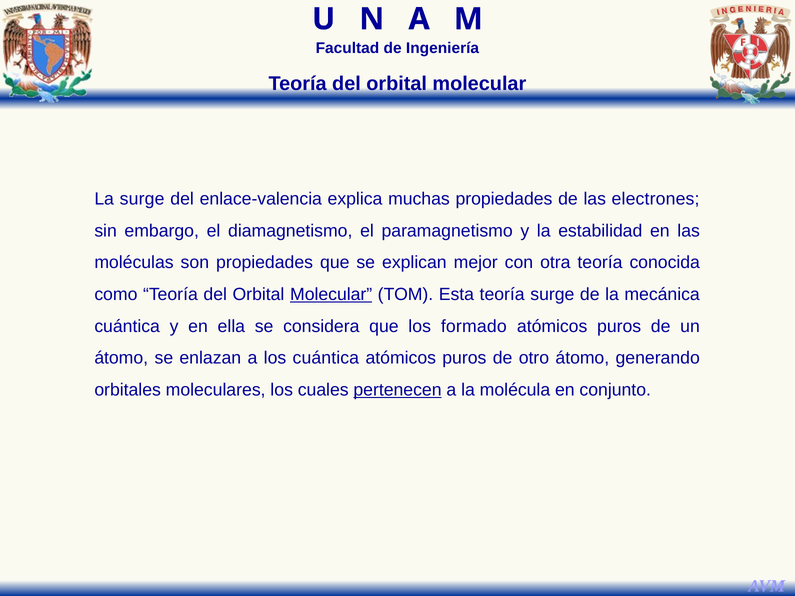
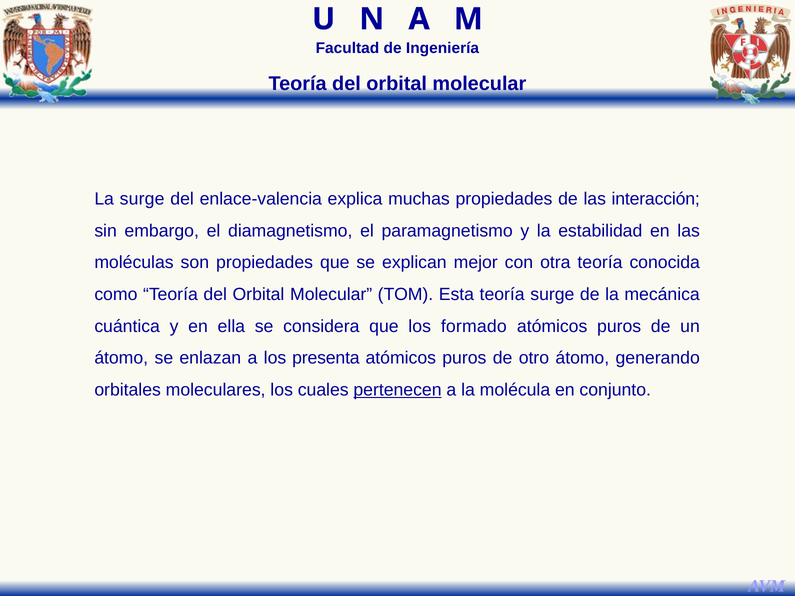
electrones: electrones -> interacción
Molecular at (331, 295) underline: present -> none
los cuántica: cuántica -> presenta
